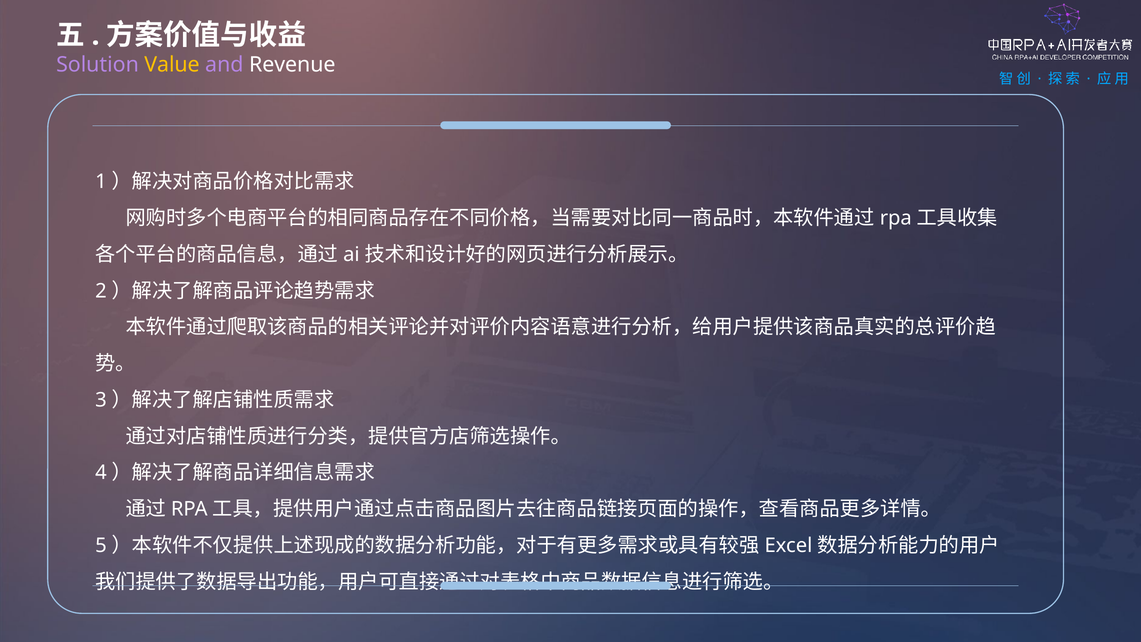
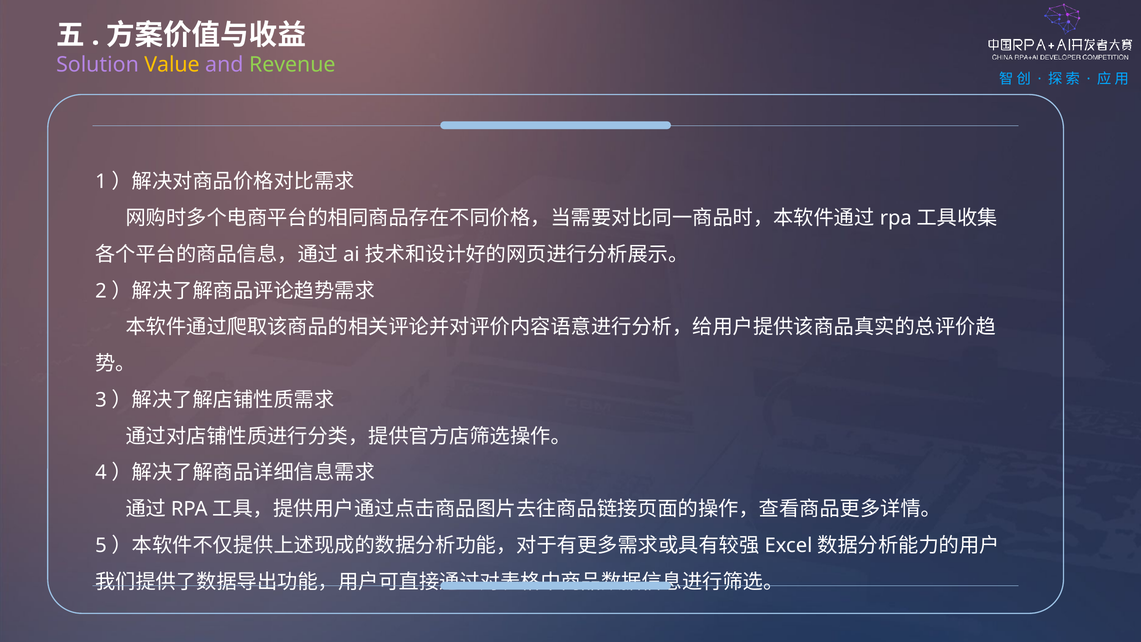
Revenue colour: white -> light green
